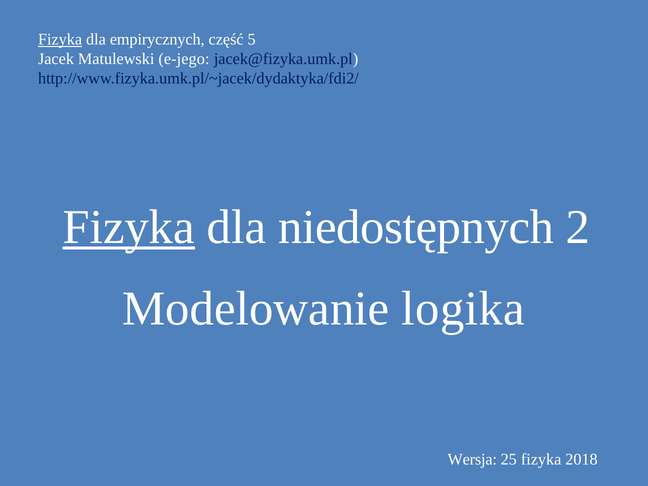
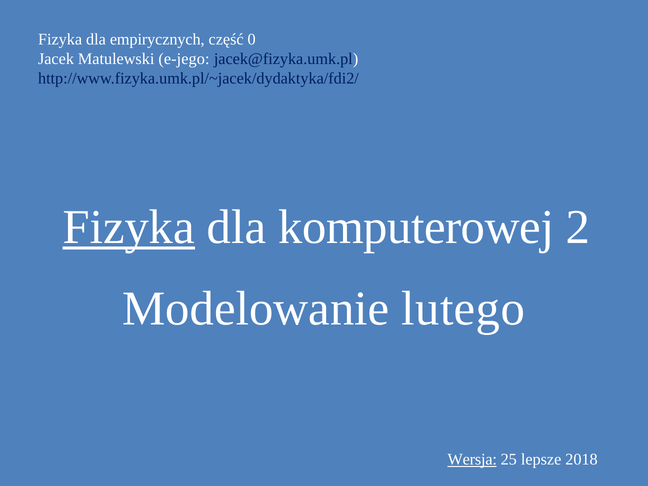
Fizyka at (60, 39) underline: present -> none
5: 5 -> 0
niedostępnych: niedostępnych -> komputerowej
logika: logika -> lutego
Wersja underline: none -> present
25 fizyka: fizyka -> lepsze
